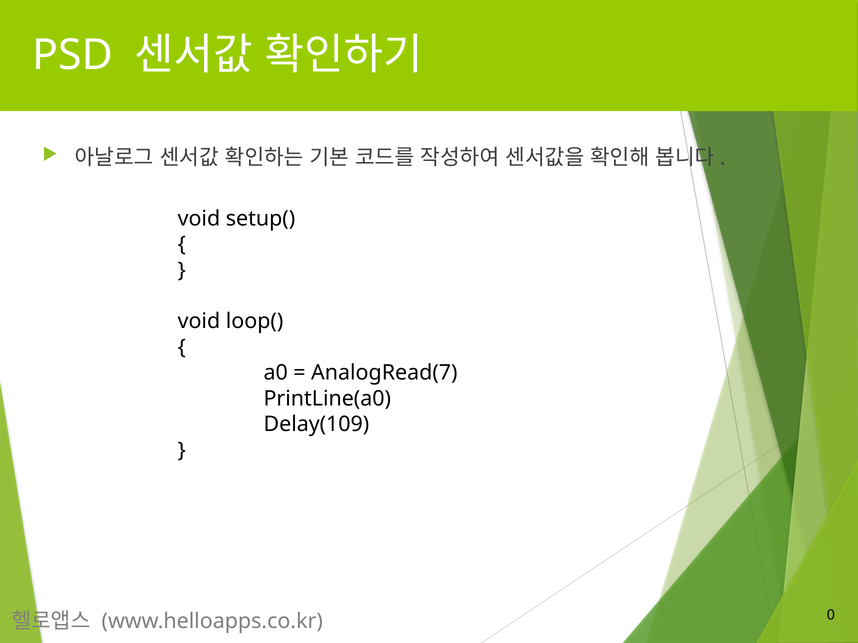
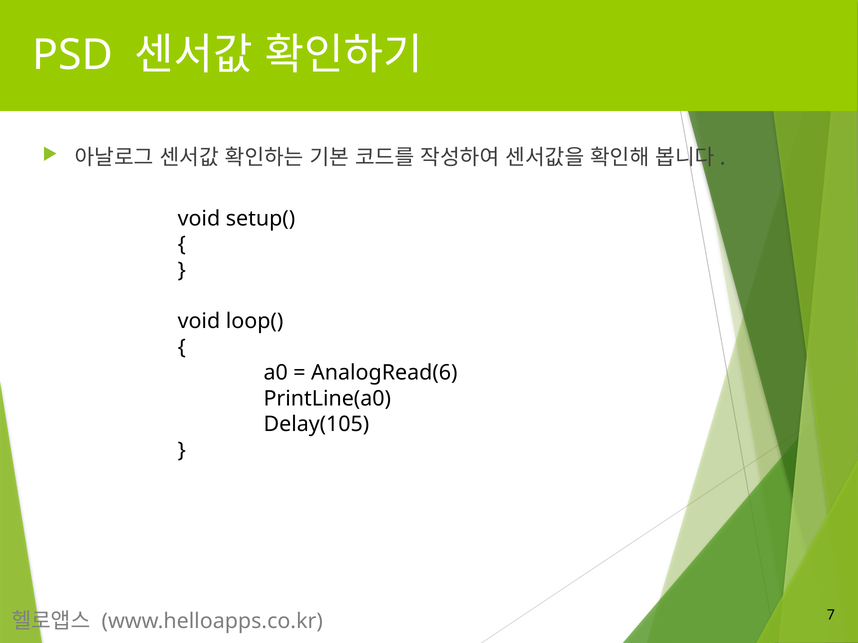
AnalogRead(7: AnalogRead(7 -> AnalogRead(6
Delay(109: Delay(109 -> Delay(105
0: 0 -> 7
